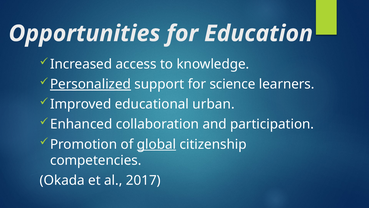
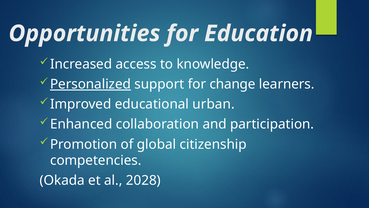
science: science -> change
global underline: present -> none
2017: 2017 -> 2028
